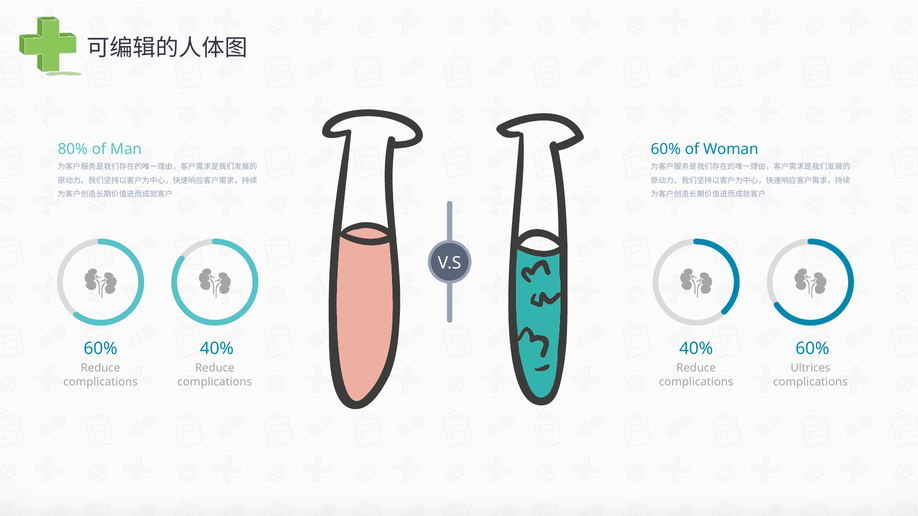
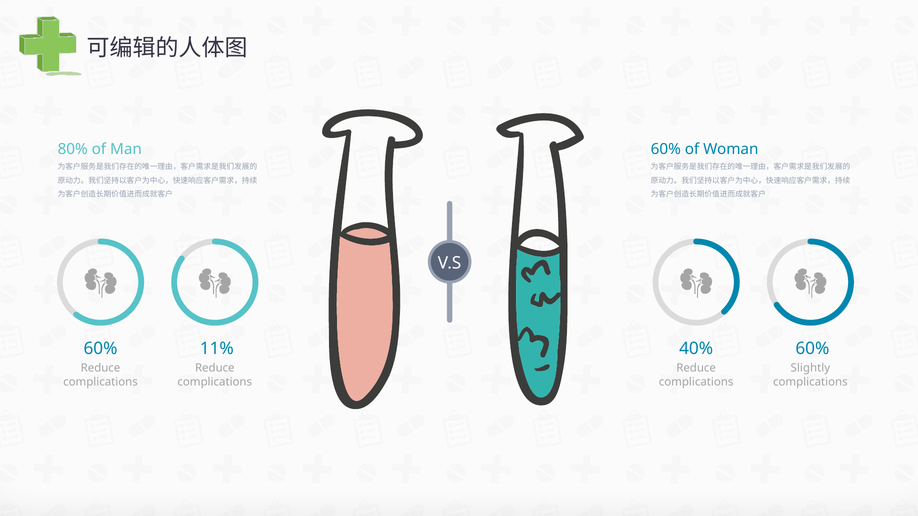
60% 40%: 40% -> 11%
Ultrices: Ultrices -> Slightly
